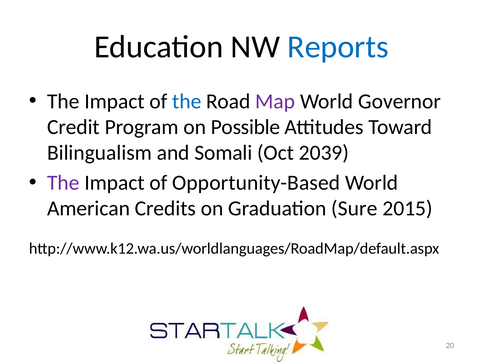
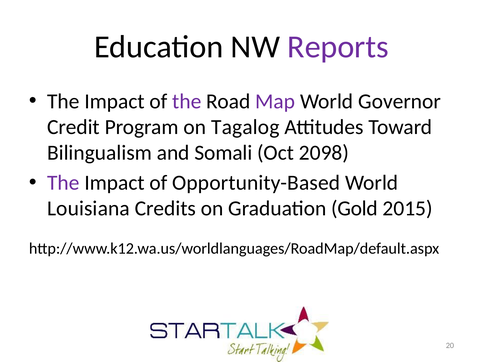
Reports colour: blue -> purple
the at (187, 101) colour: blue -> purple
Possible: Possible -> Tagalog
2039: 2039 -> 2098
American: American -> Louisiana
Sure: Sure -> Gold
